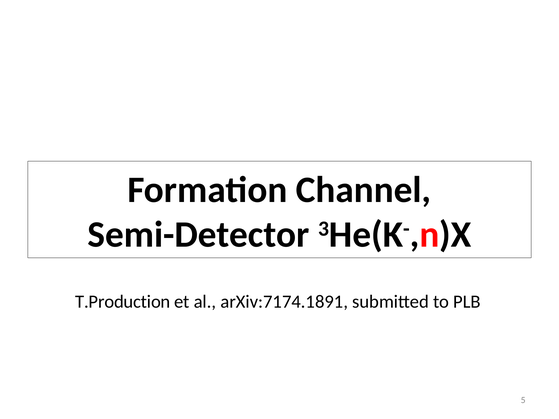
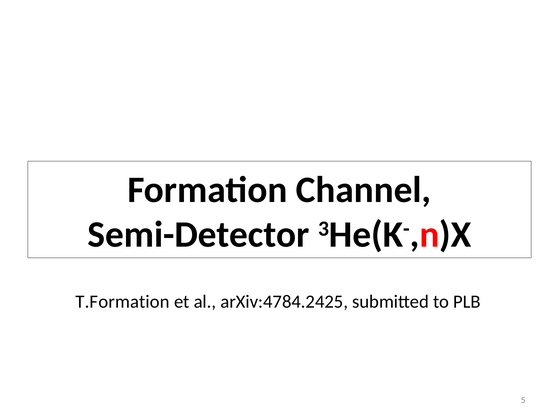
T.Production: T.Production -> T.Formation
arXiv:7174.1891: arXiv:7174.1891 -> arXiv:4784.2425
